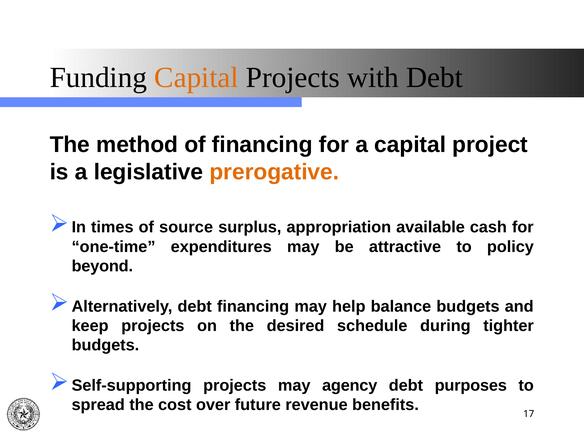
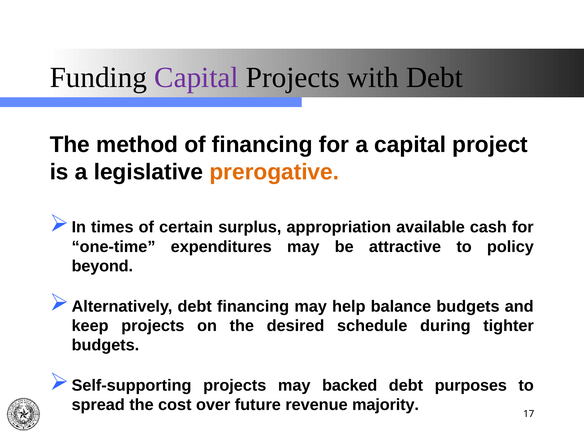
Capital at (196, 77) colour: orange -> purple
source: source -> certain
agency: agency -> backed
benefits: benefits -> majority
